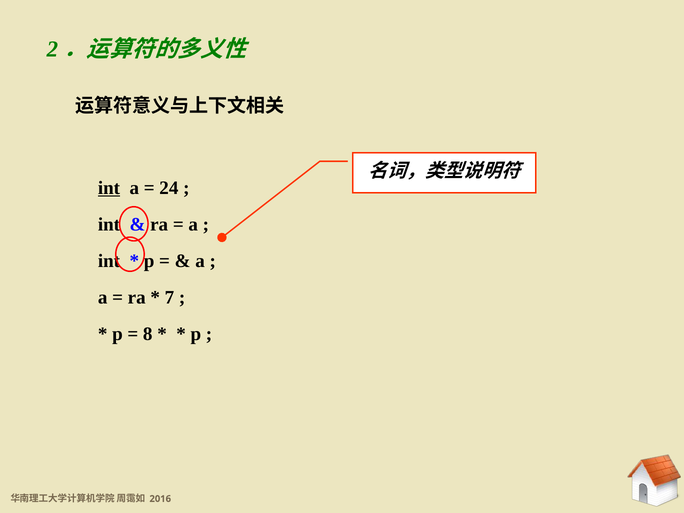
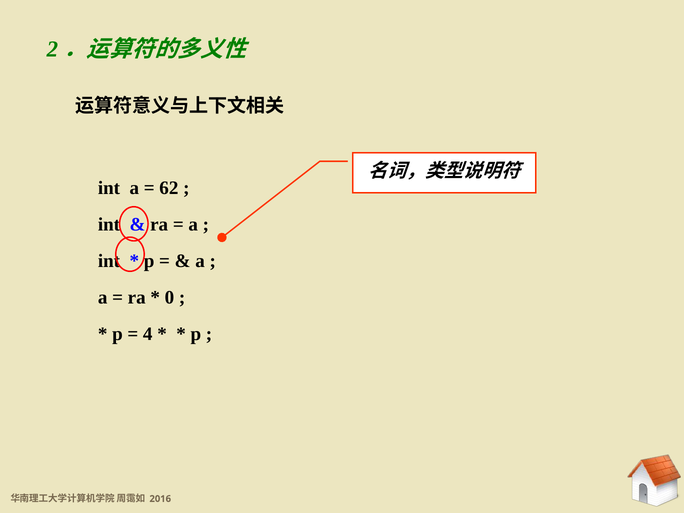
int at (109, 188) underline: present -> none
24: 24 -> 62
7: 7 -> 0
8: 8 -> 4
